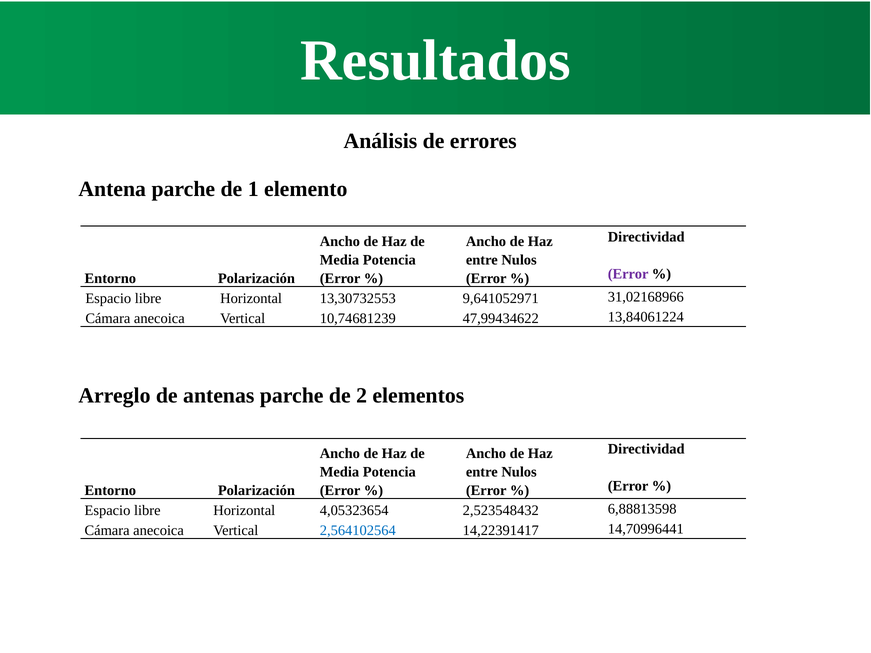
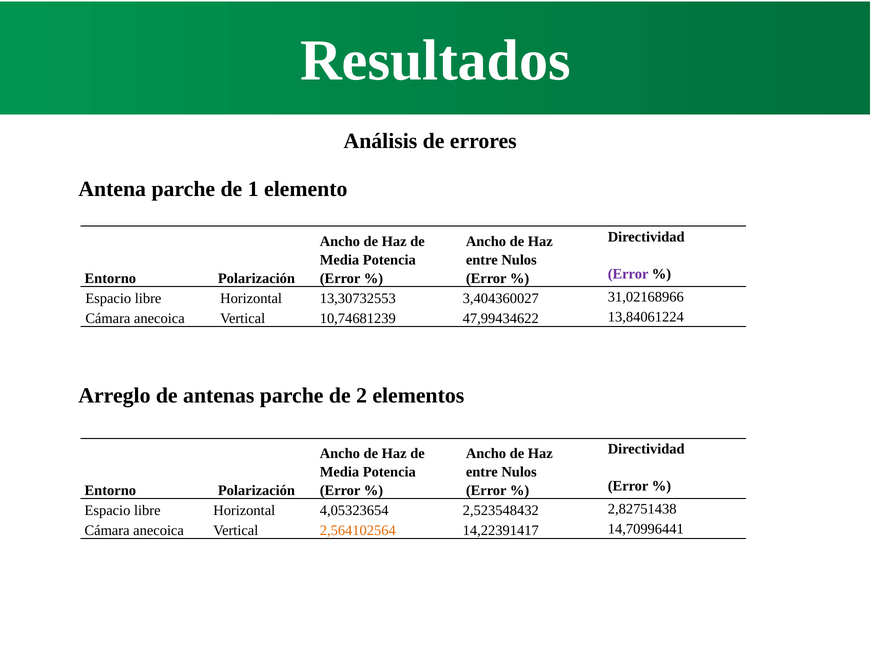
9,641052971: 9,641052971 -> 3,404360027
6,88813598: 6,88813598 -> 2,82751438
2,564102564 colour: blue -> orange
